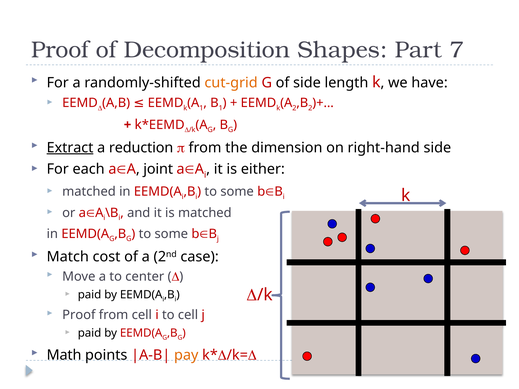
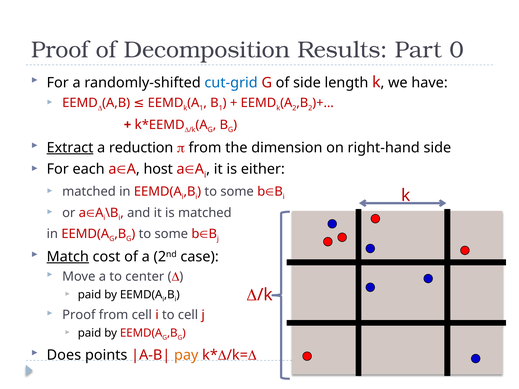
Shapes: Shapes -> Results
7: 7 -> 0
cut-grid colour: orange -> blue
joint: joint -> host
Match underline: none -> present
Math: Math -> Does
